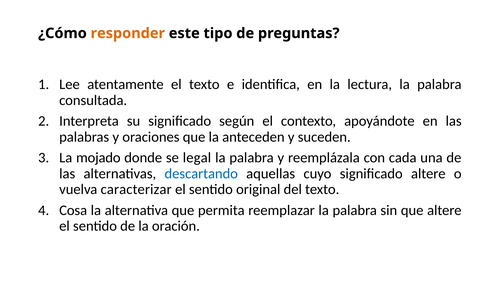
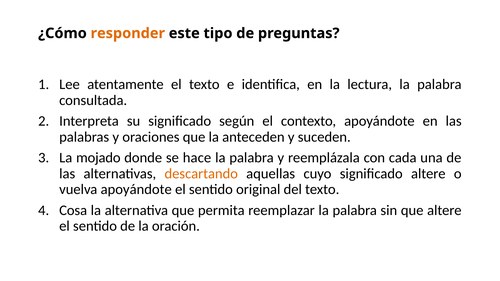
legal: legal -> hace
descartando colour: blue -> orange
vuelva caracterizar: caracterizar -> apoyándote
